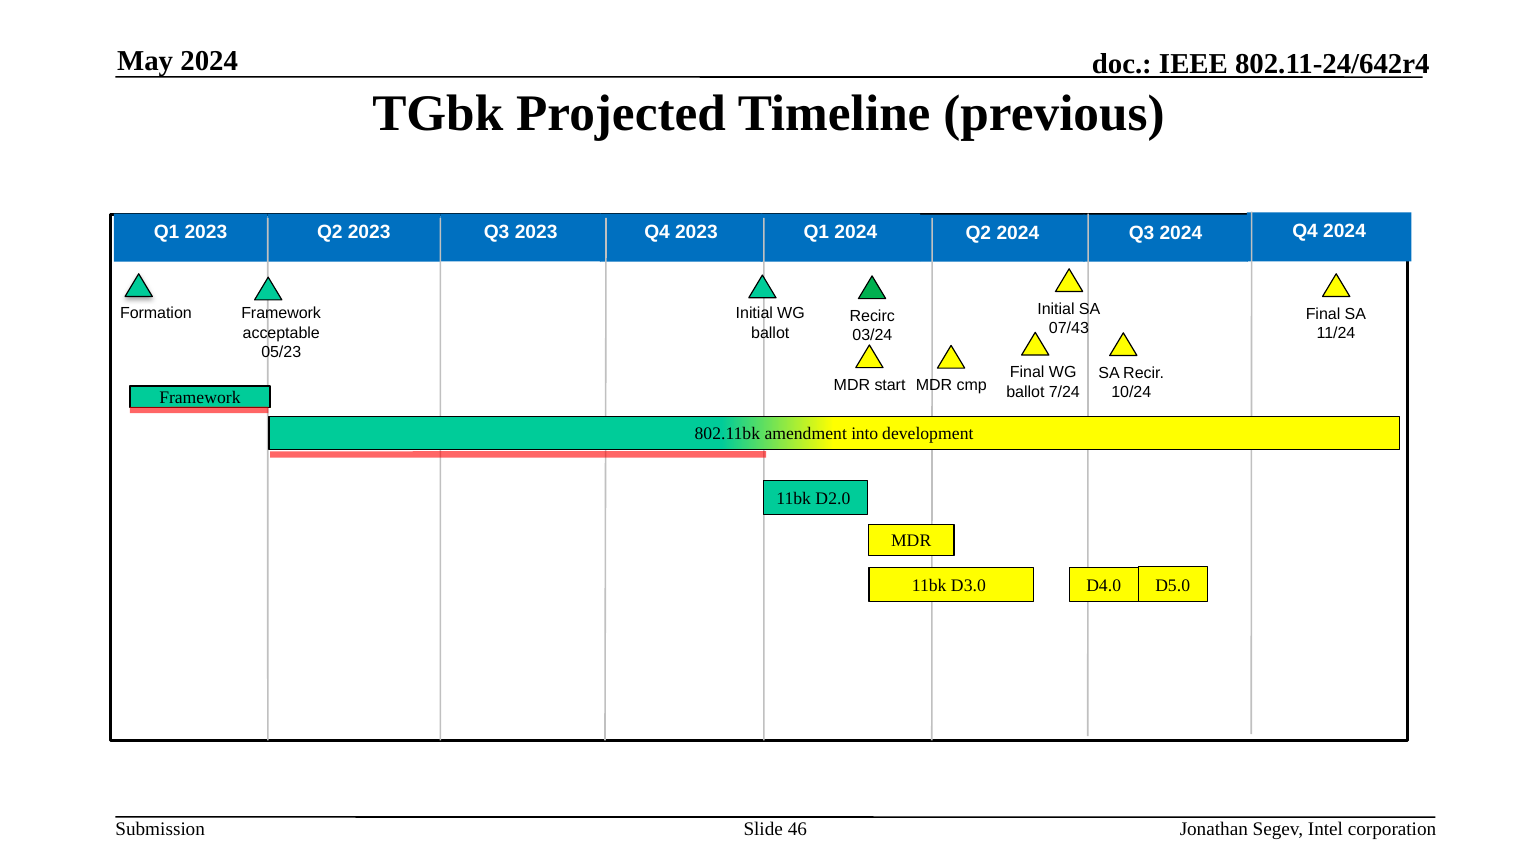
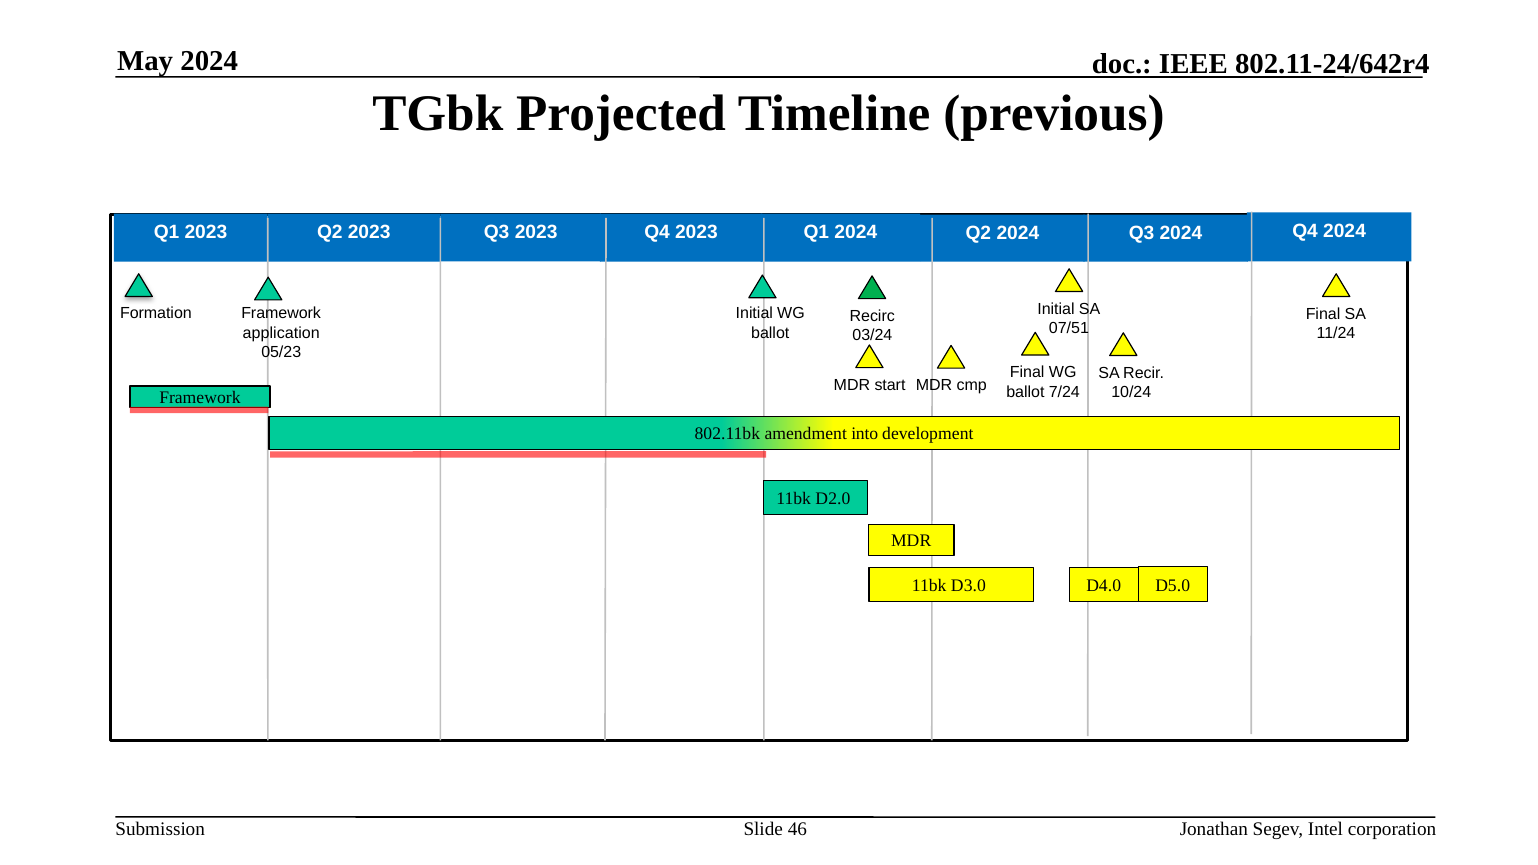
07/43: 07/43 -> 07/51
acceptable: acceptable -> application
